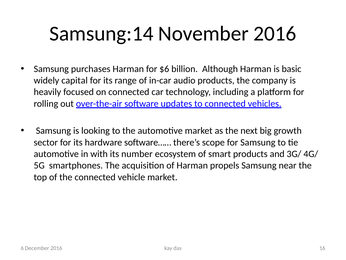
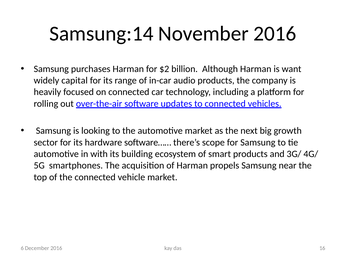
$6: $6 -> $2
basic: basic -> want
number: number -> building
